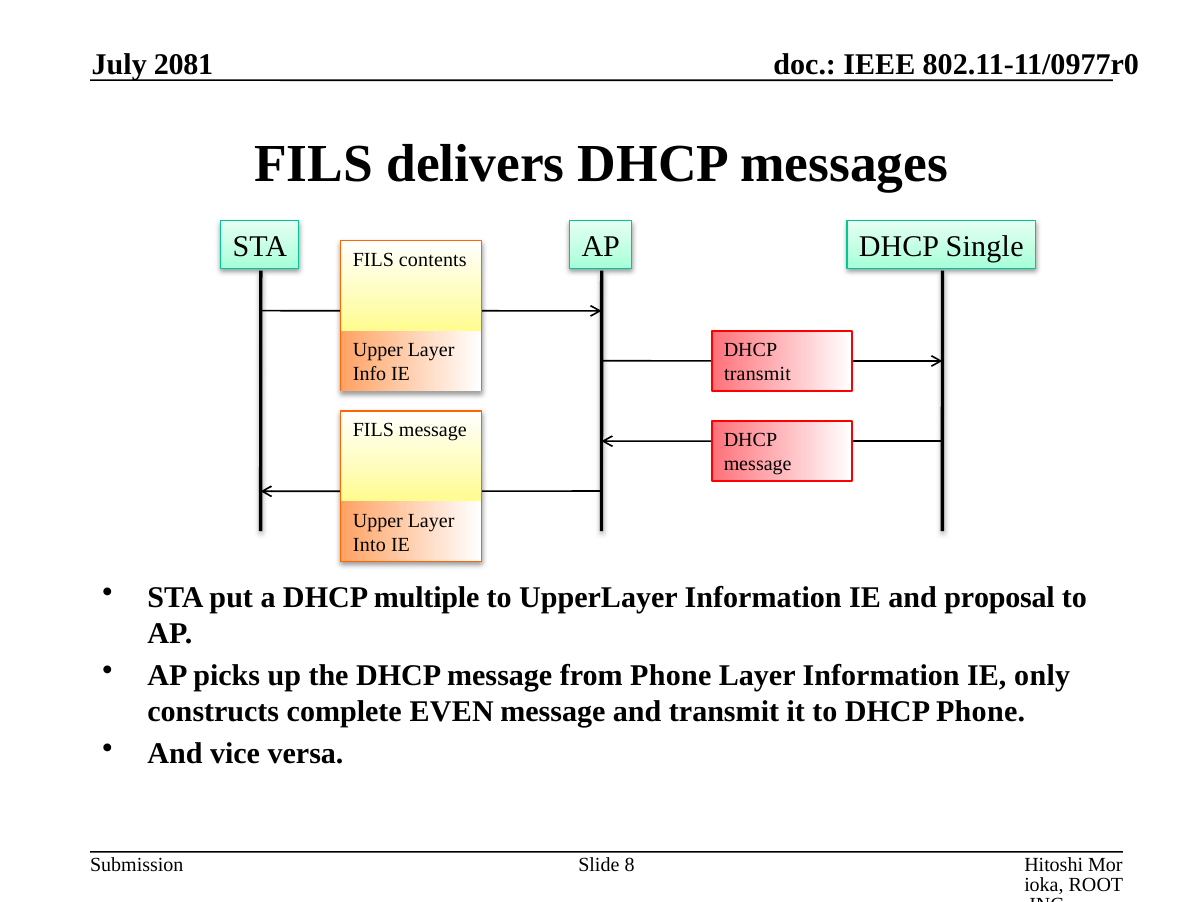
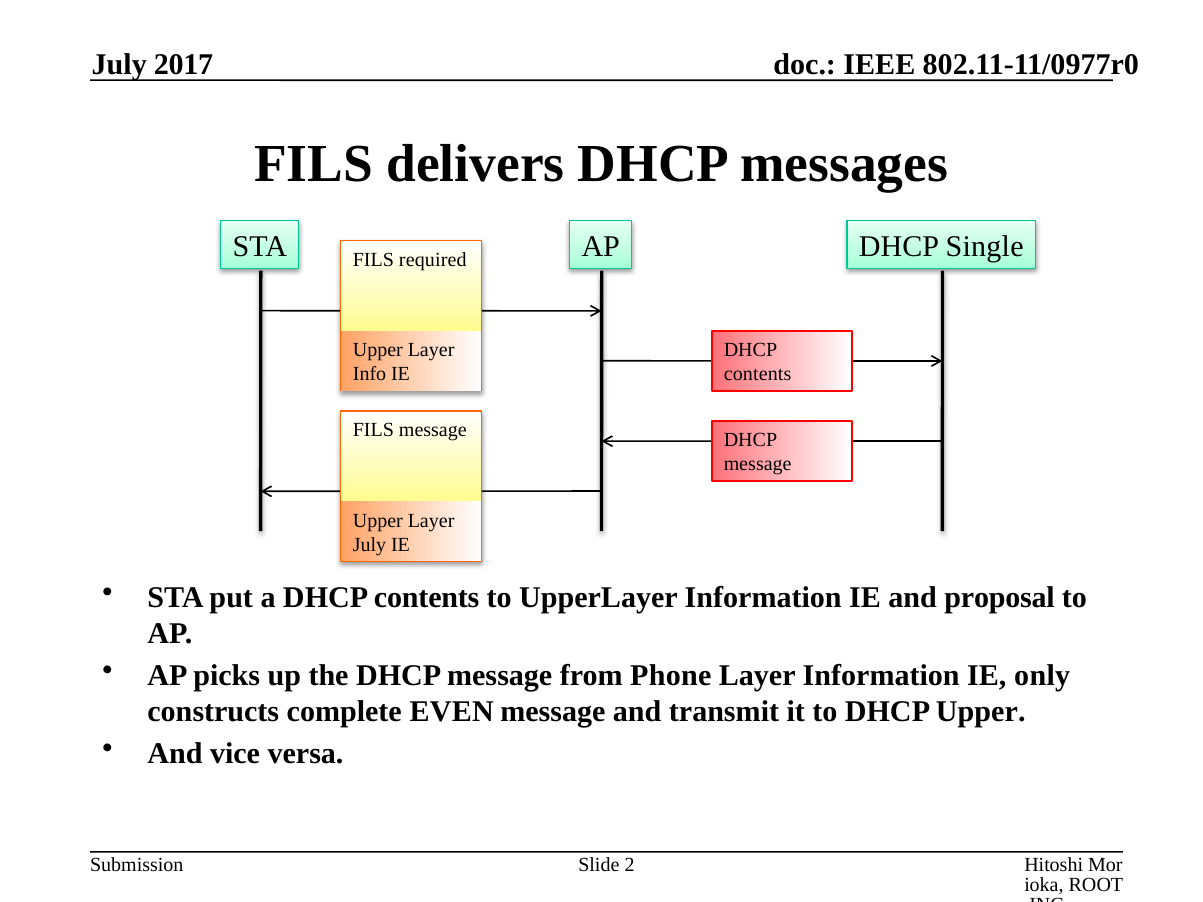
2081: 2081 -> 2017
contents: contents -> required
transmit at (758, 374): transmit -> contents
Into at (369, 545): Into -> July
a DHCP multiple: multiple -> contents
DHCP Phone: Phone -> Upper
8: 8 -> 2
